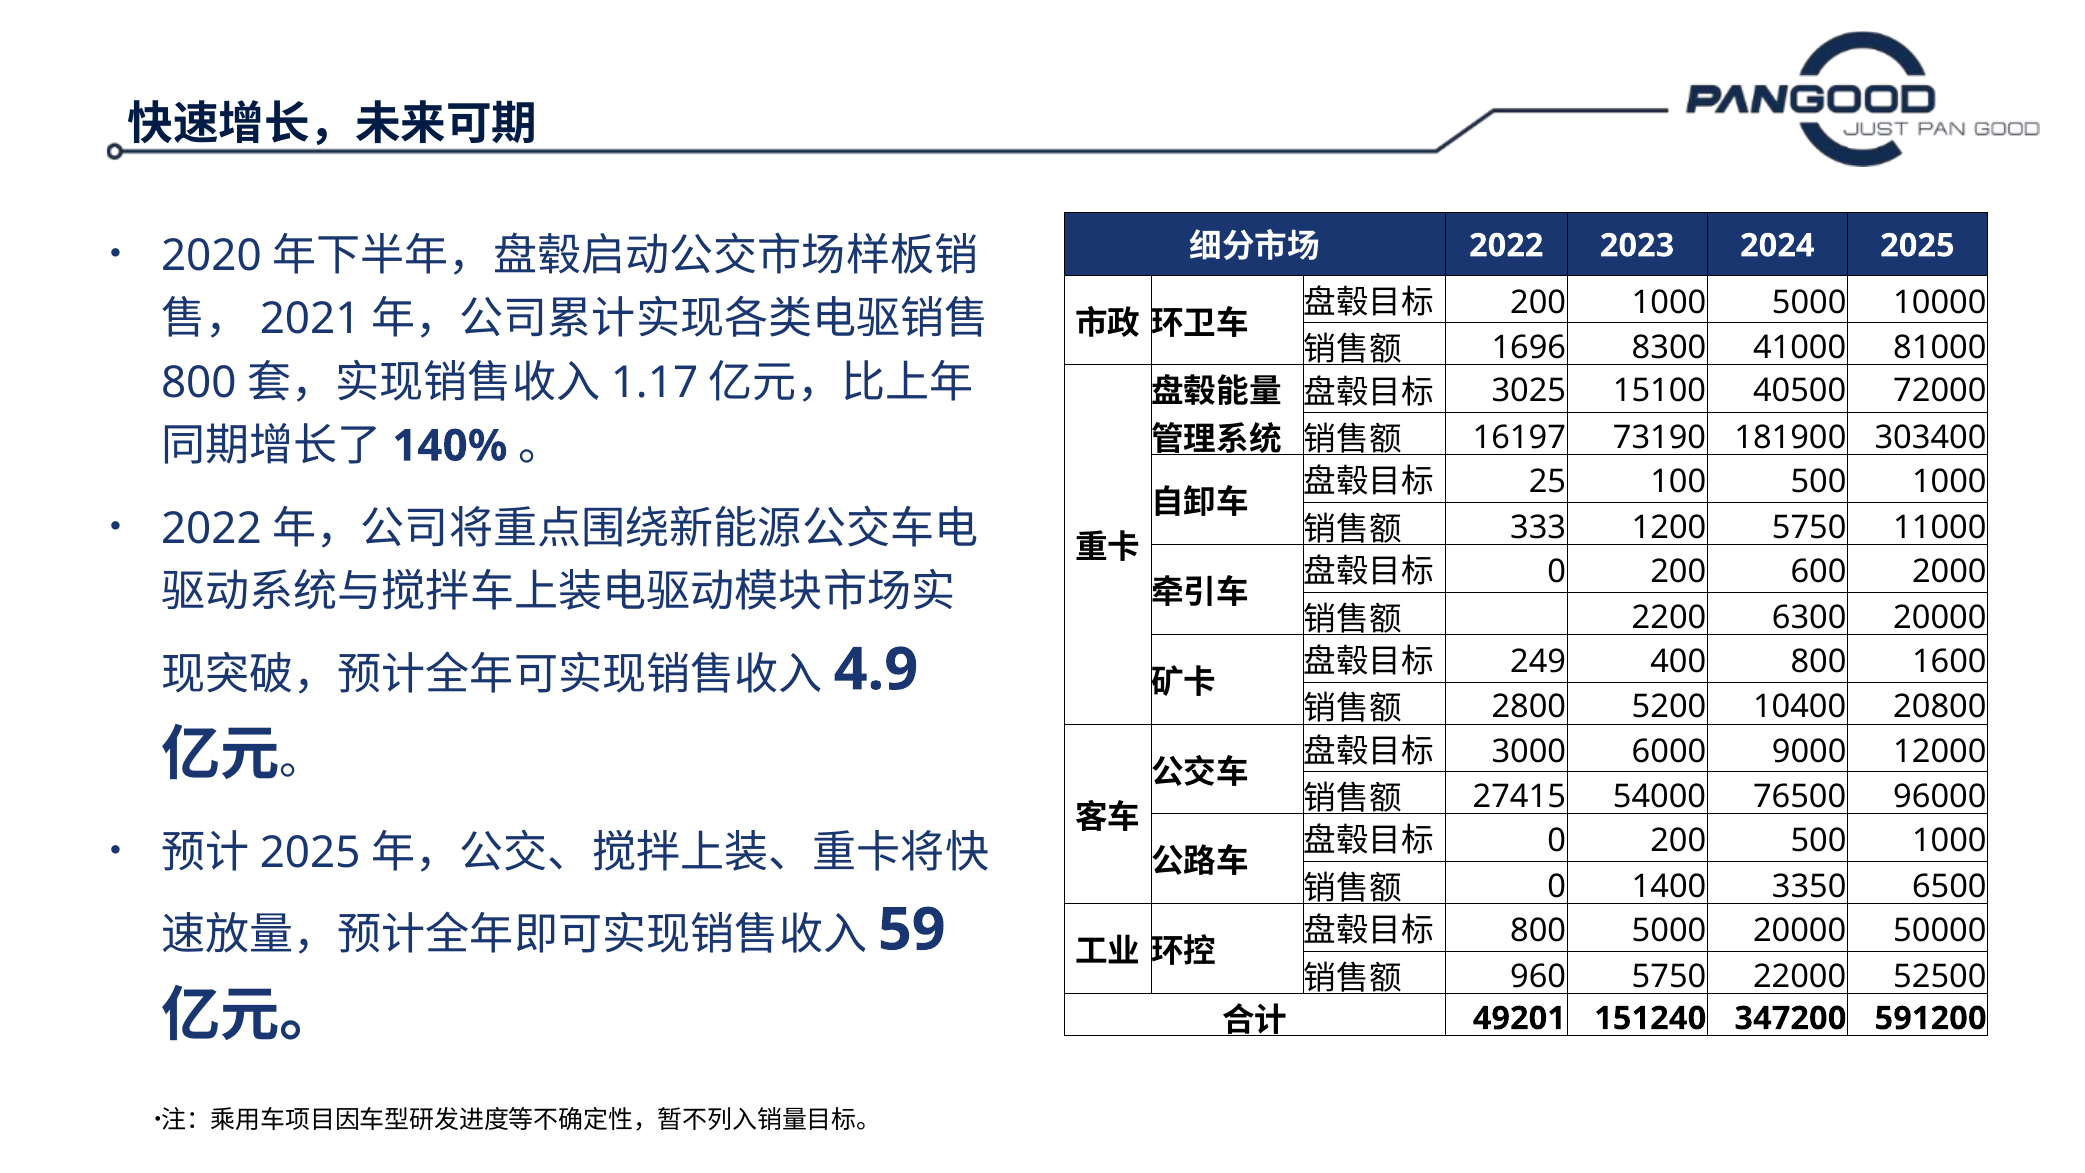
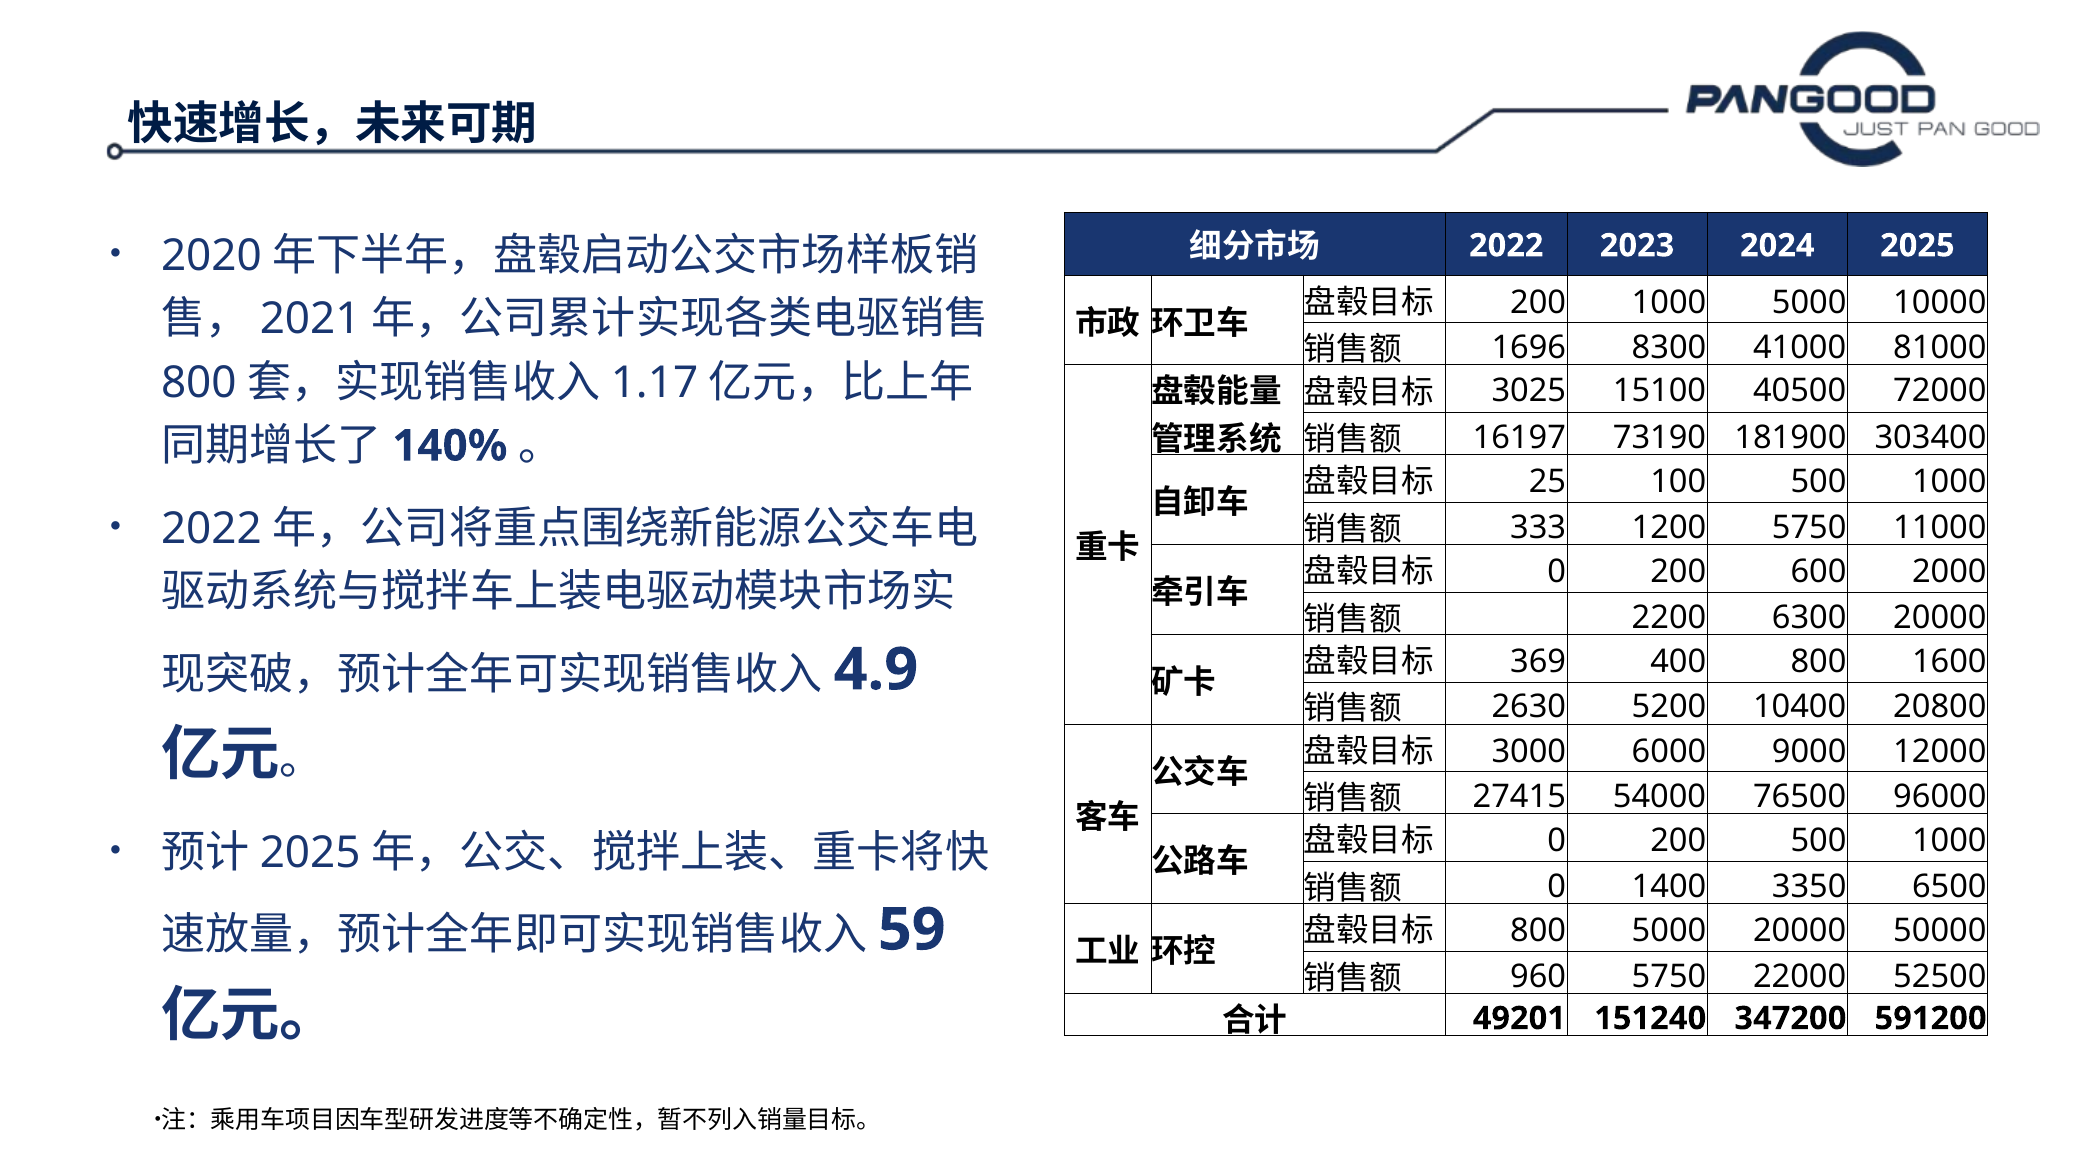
249: 249 -> 369
2800: 2800 -> 2630
